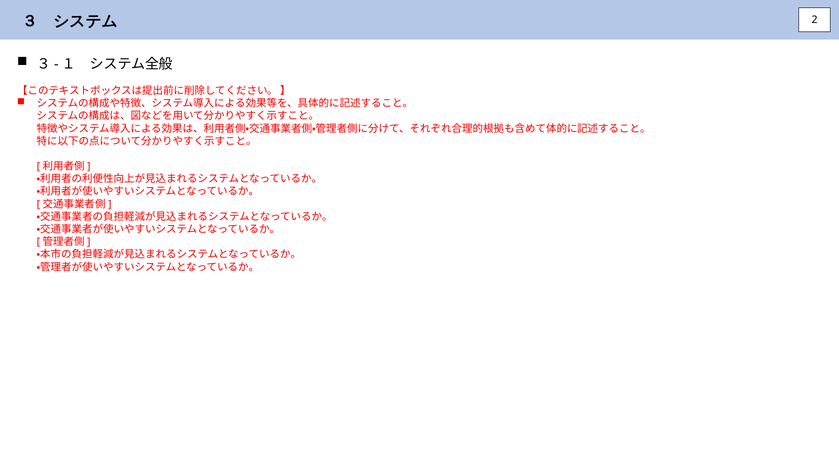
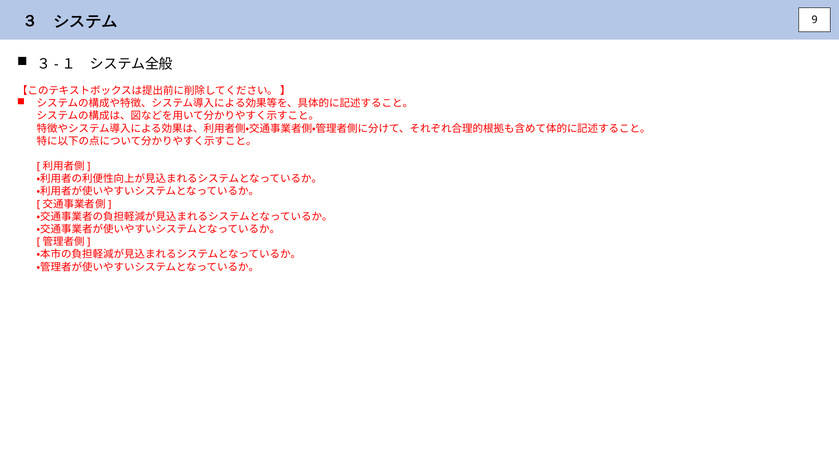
2: 2 -> 9
